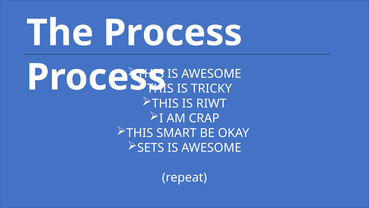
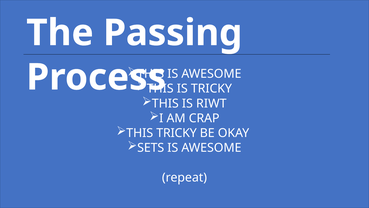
The Process: Process -> Passing
THIS SMART: SMART -> TRICKY
